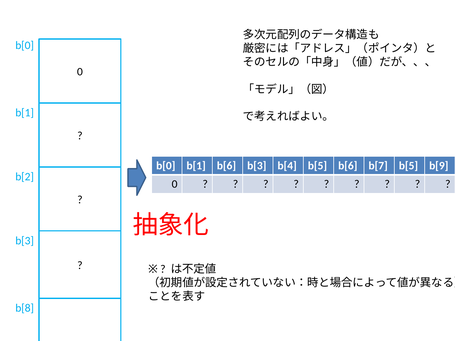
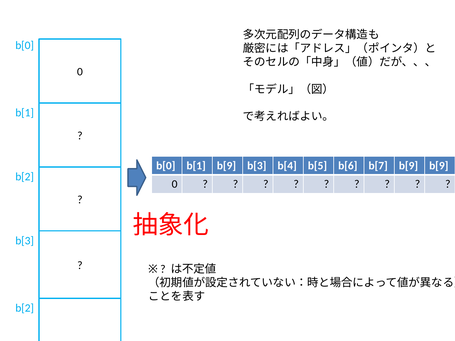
b[1 b[6: b[6 -> b[9
b[7 b[5: b[5 -> b[9
b[8 at (25, 308): b[8 -> b[2
